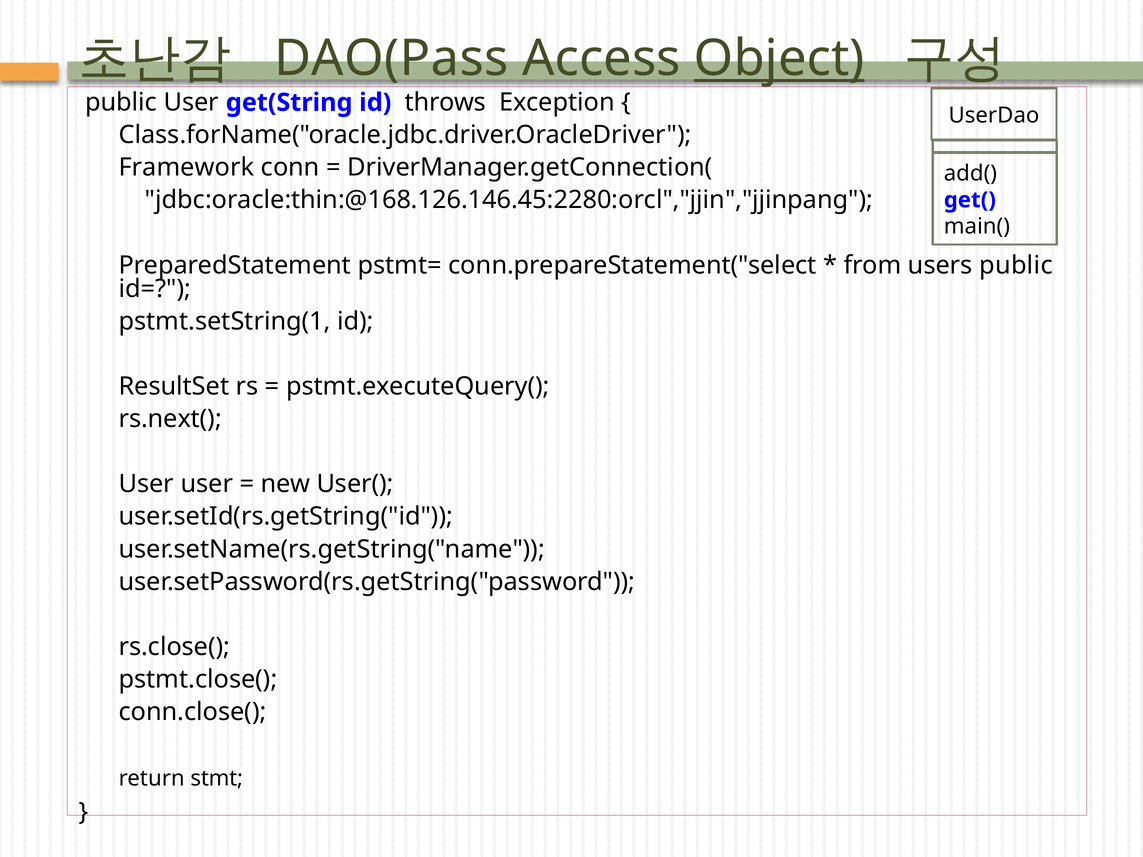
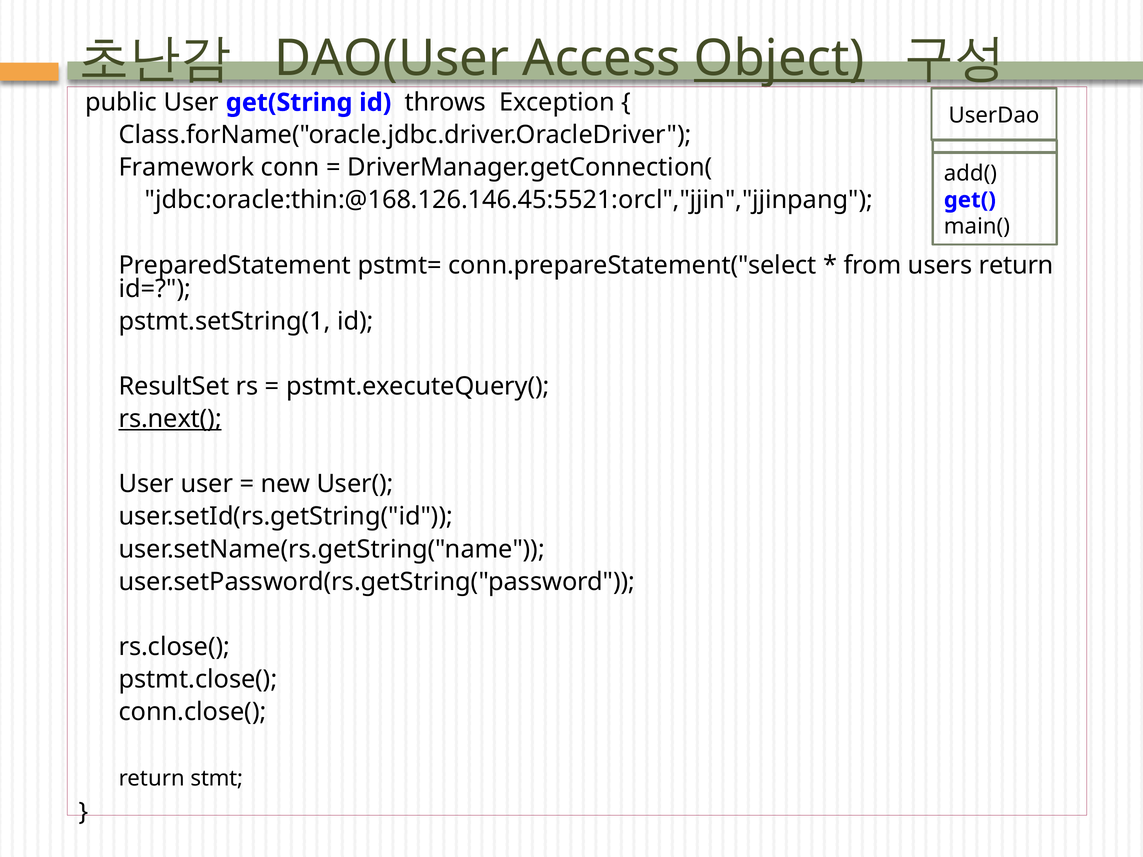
DAO(Pass: DAO(Pass -> DAO(User
jdbc:oracle:thin:@168.126.146.45:2280:orcl","jjin","jjinpang: jdbc:oracle:thin:@168.126.146.45:2280:orcl","jjin","jjinpang -> jdbc:oracle:thin:@168.126.146.45:5521:orcl","jjin","jjinpang
users public: public -> return
rs.next( underline: none -> present
